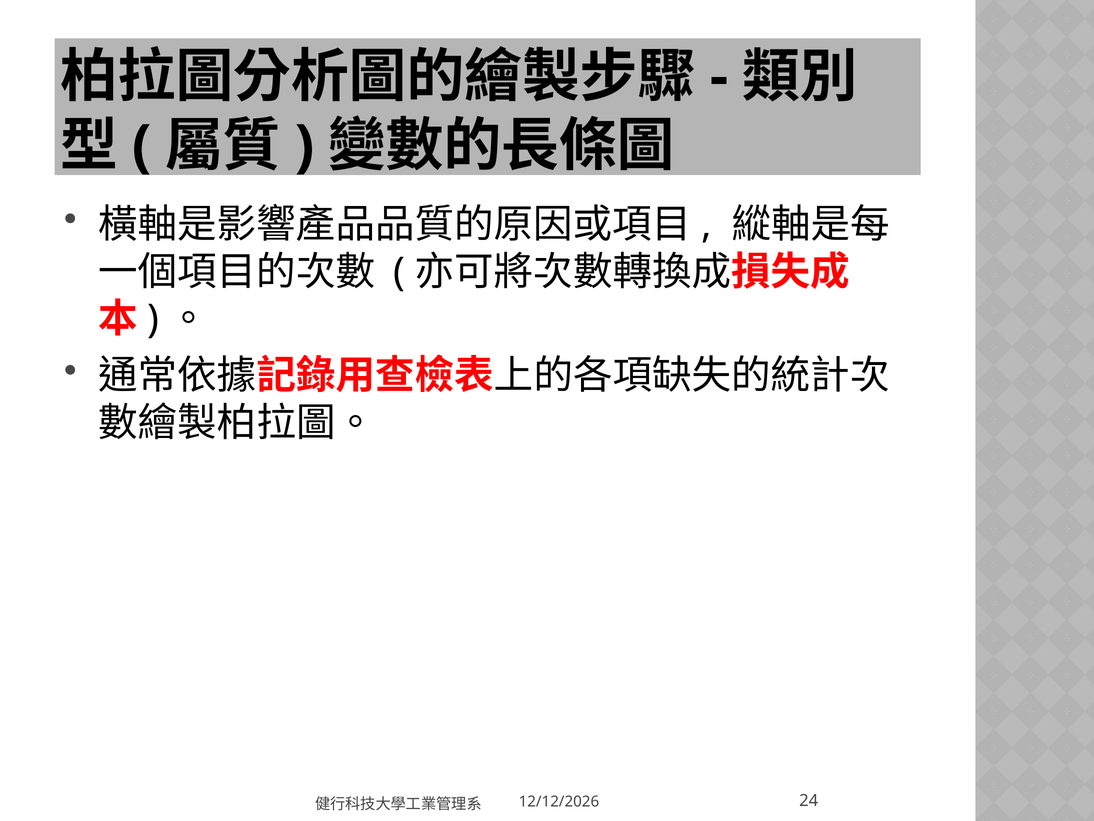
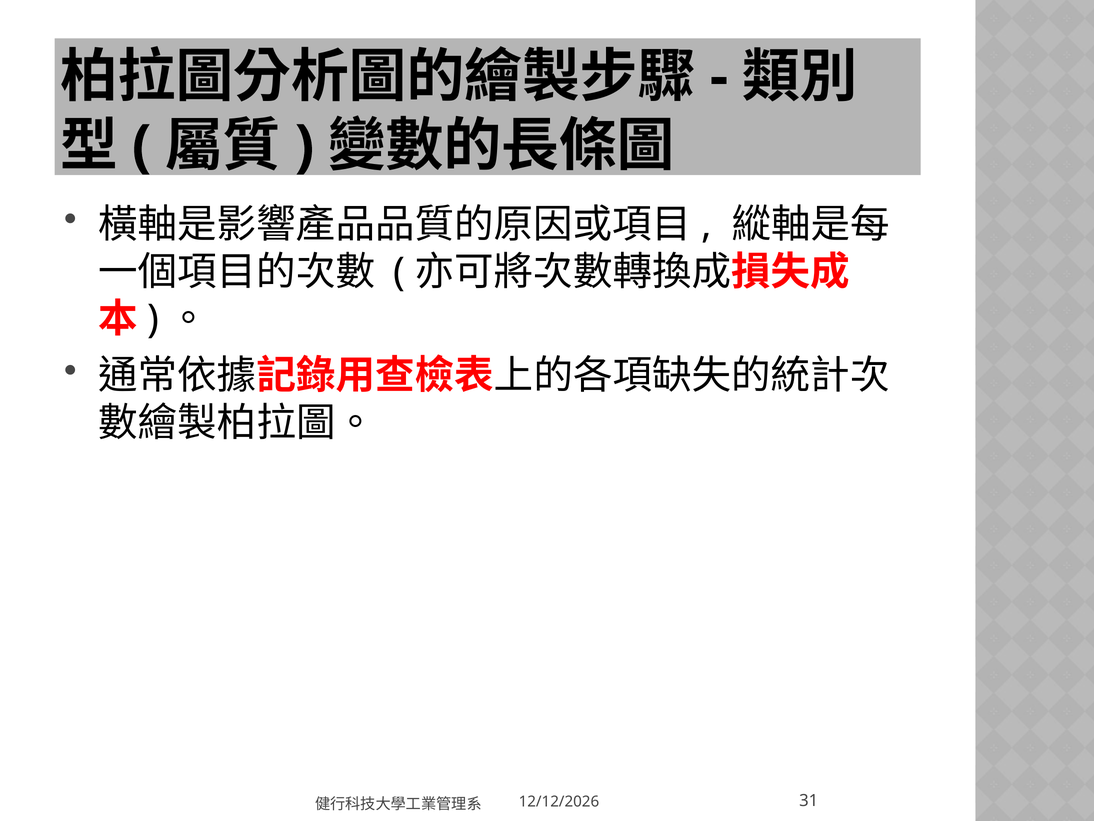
24: 24 -> 31
